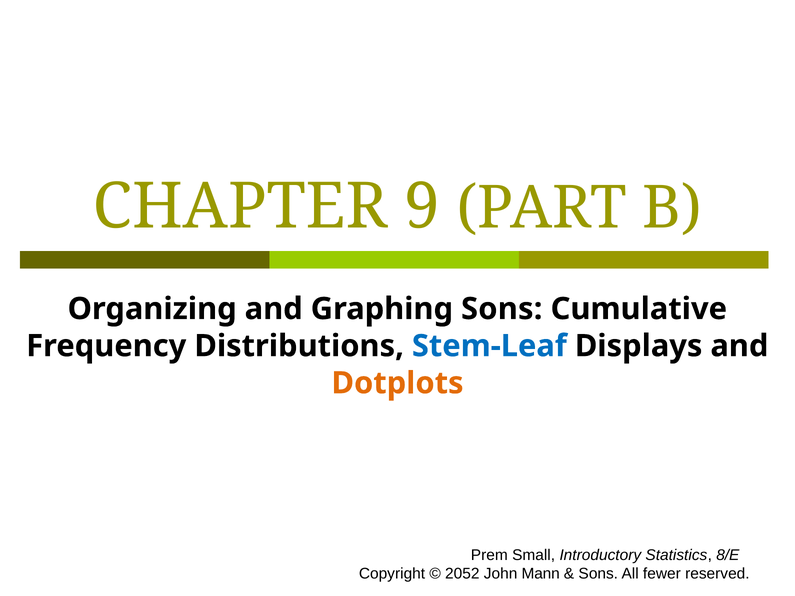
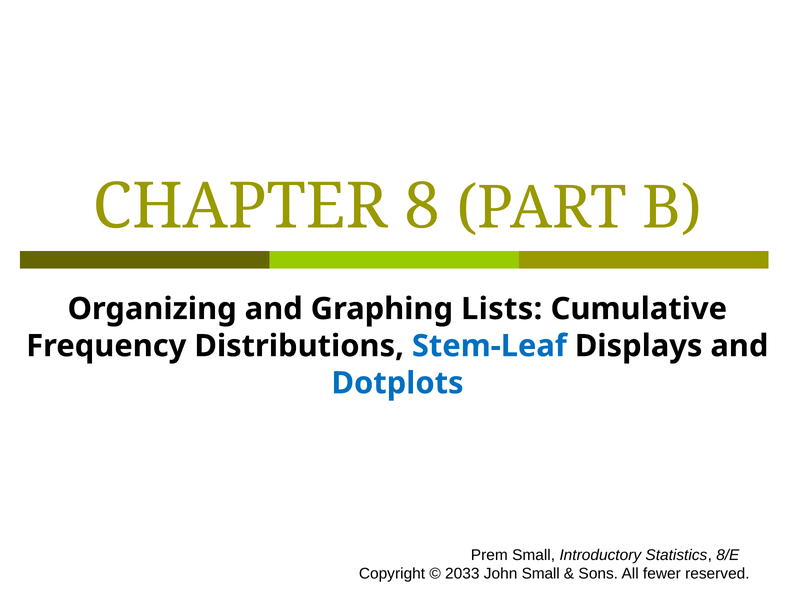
9: 9 -> 8
Graphing Sons: Sons -> Lists
Dotplots colour: orange -> blue
2052: 2052 -> 2033
John Mann: Mann -> Small
